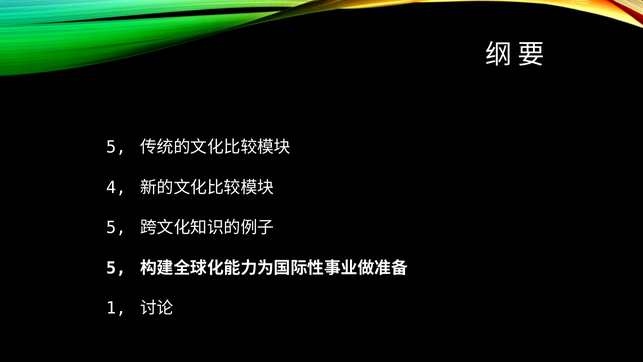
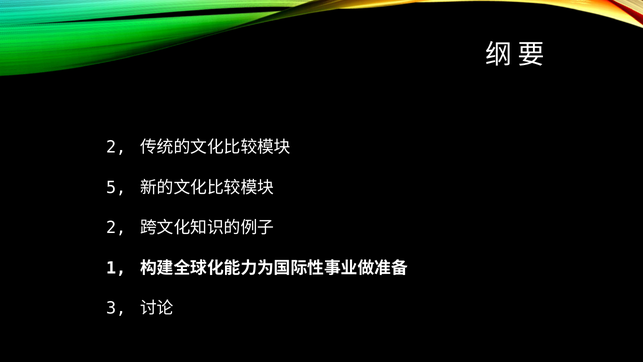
5 at (116, 147): 5 -> 2
4: 4 -> 5
5 at (116, 228): 5 -> 2
5 at (116, 268): 5 -> 1
1: 1 -> 3
